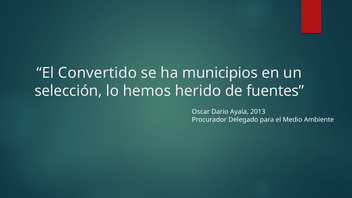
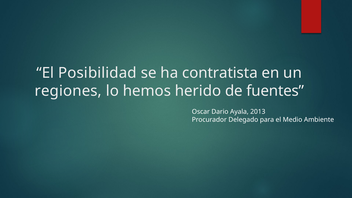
Convertido: Convertido -> Posibilidad
municipios: municipios -> contratista
selección: selección -> regiones
